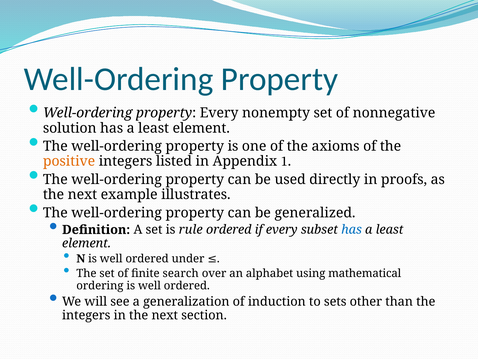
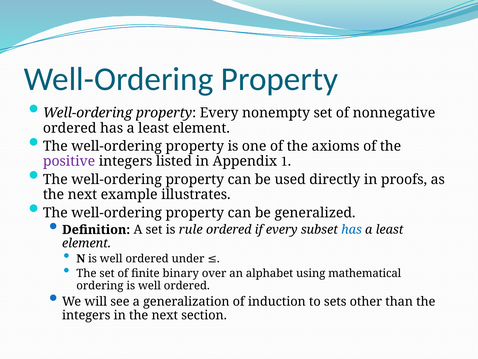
solution at (70, 128): solution -> ordered
positive colour: orange -> purple
search: search -> binary
